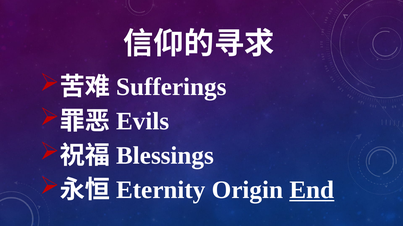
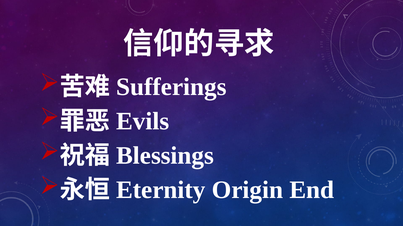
End underline: present -> none
